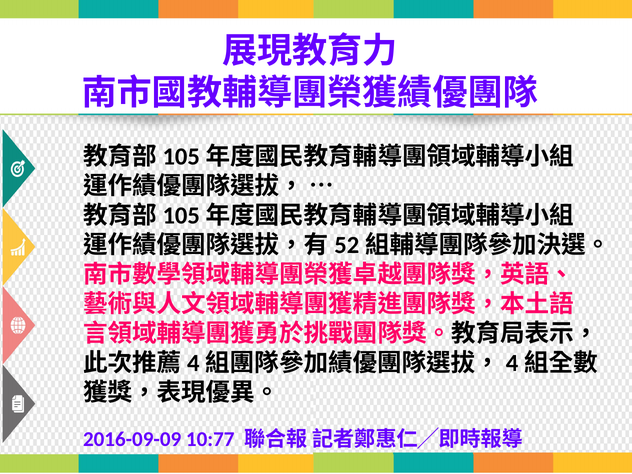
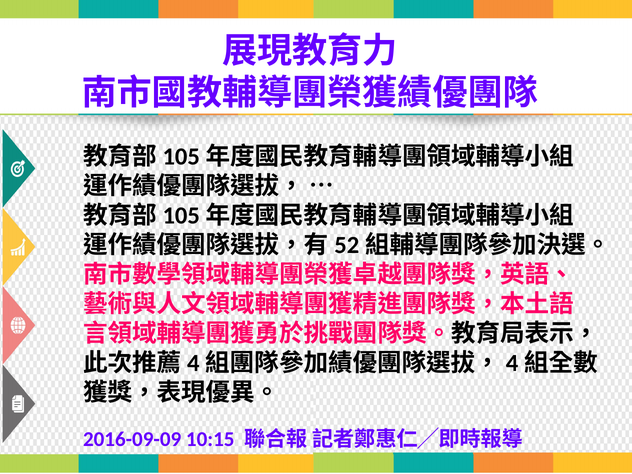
10:77: 10:77 -> 10:15
